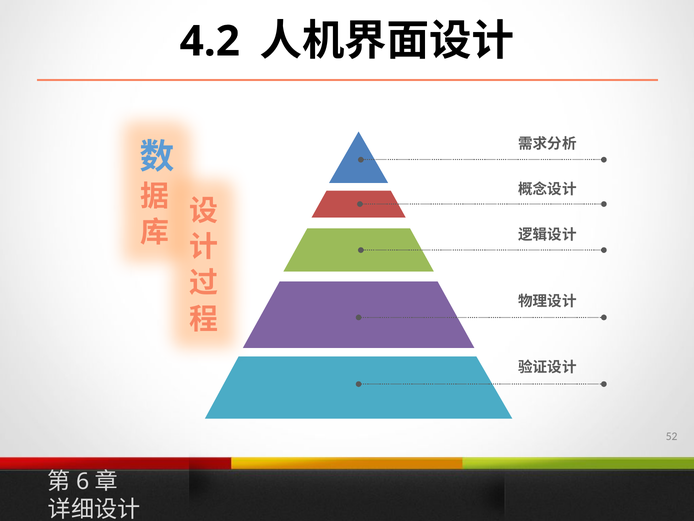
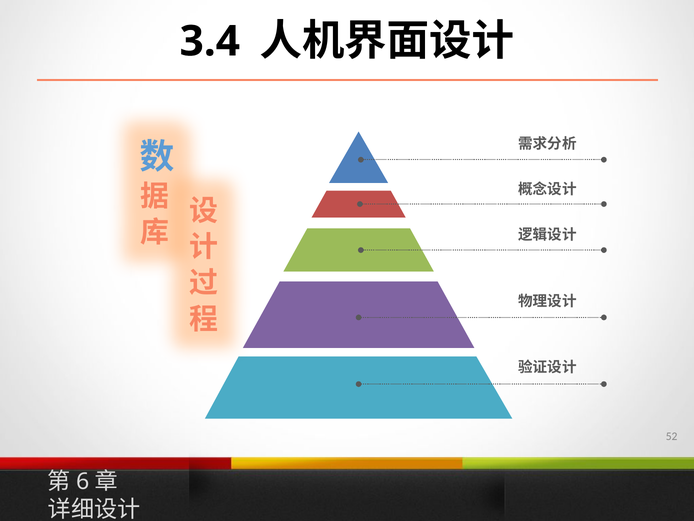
4.2: 4.2 -> 3.4
